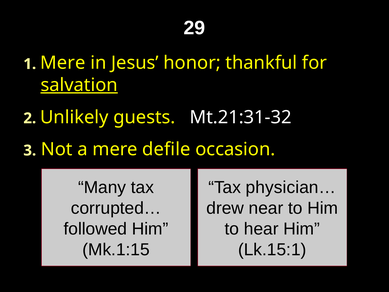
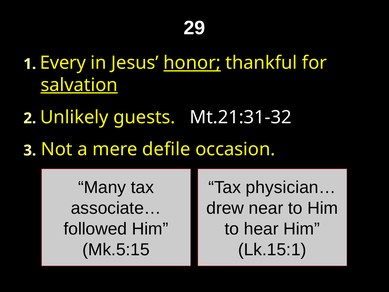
1 Mere: Mere -> Every
honor underline: none -> present
corrupted…: corrupted… -> associate…
Mk.1:15: Mk.1:15 -> Mk.5:15
